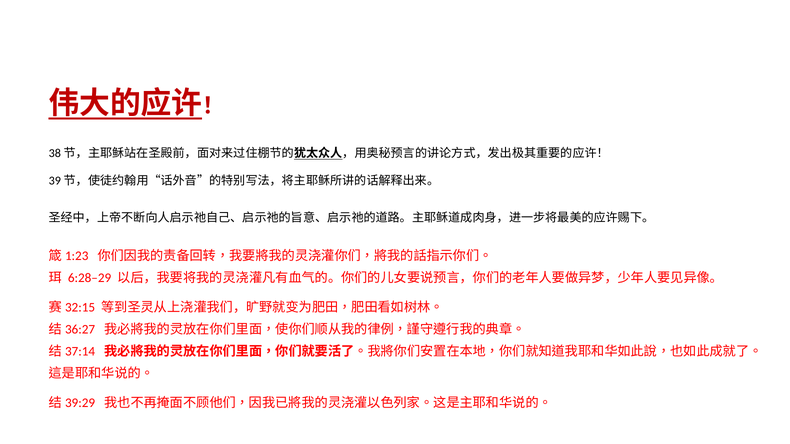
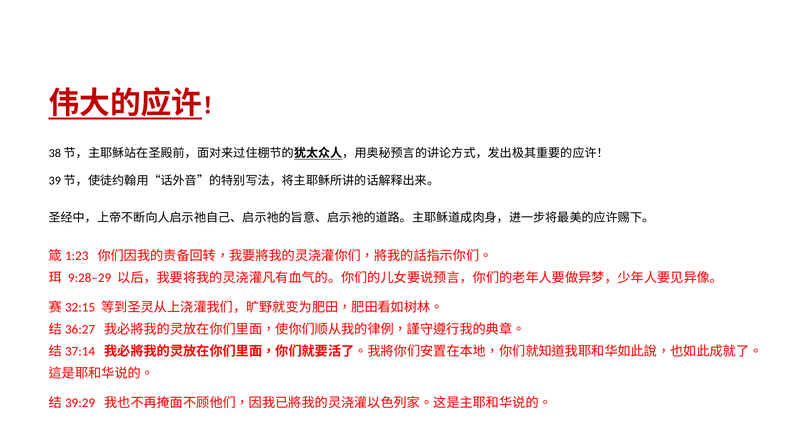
6:28–29: 6:28–29 -> 9:28–29
